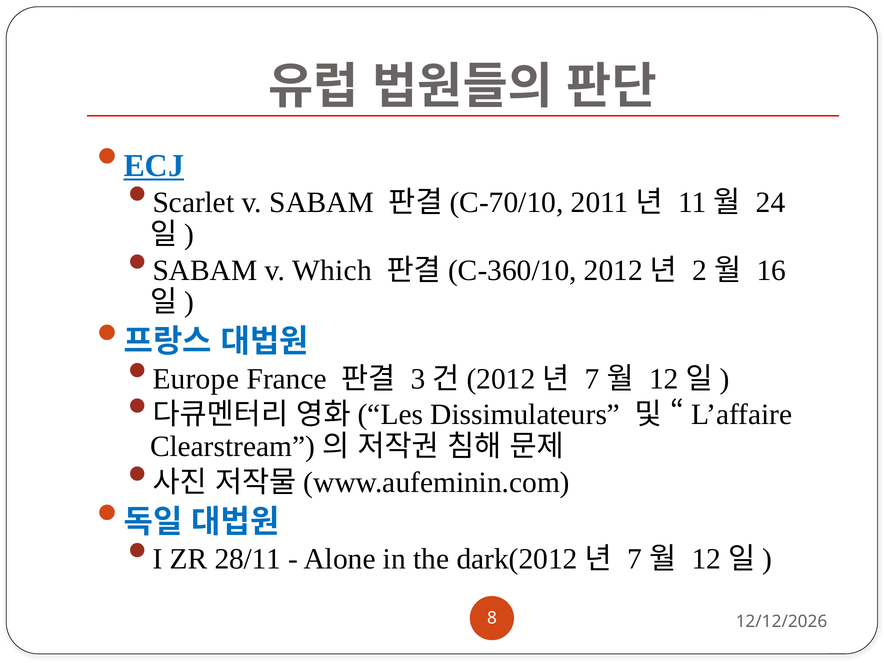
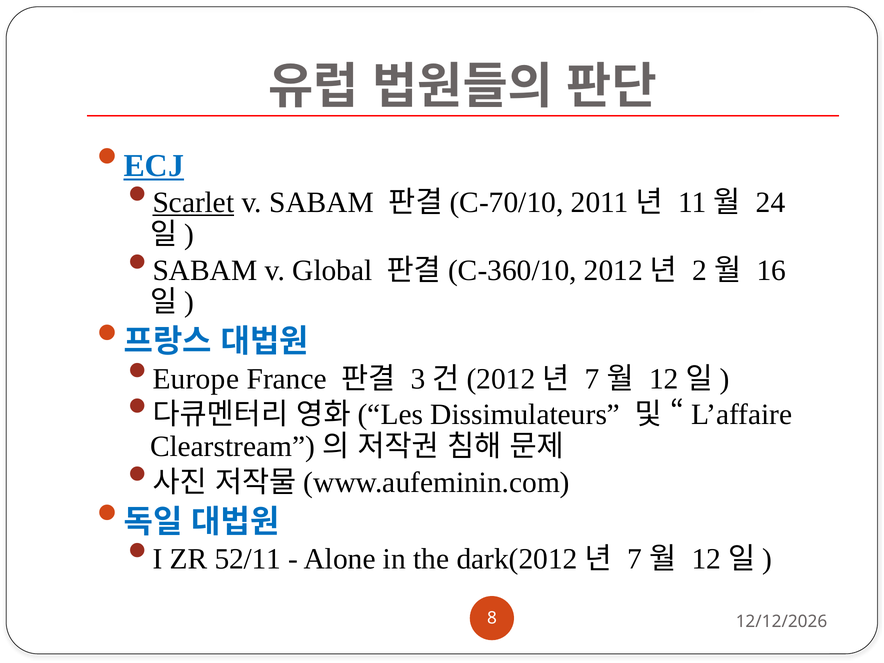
Scarlet underline: none -> present
Which: Which -> Global
28/11: 28/11 -> 52/11
